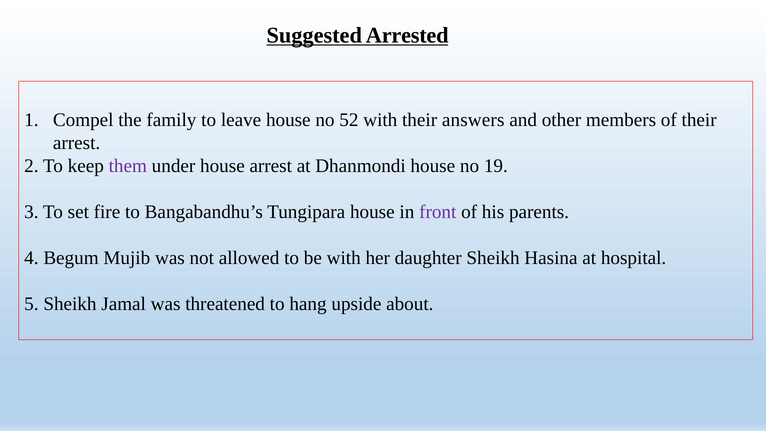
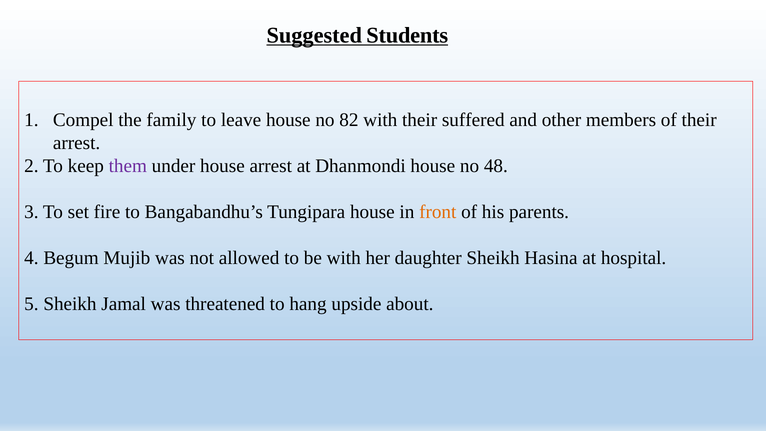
Arrested: Arrested -> Students
52: 52 -> 82
answers: answers -> suffered
19: 19 -> 48
front colour: purple -> orange
